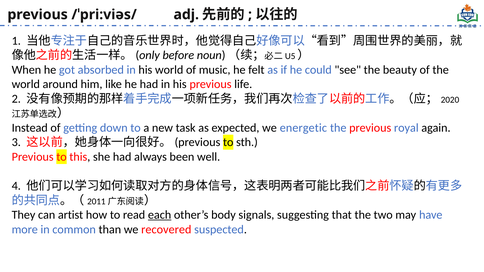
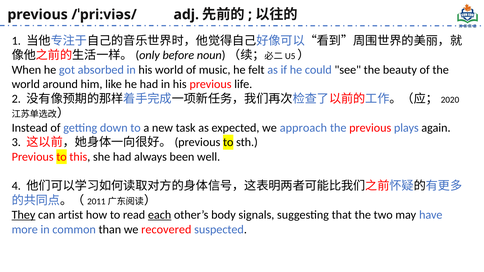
energetic: energetic -> approach
royal: royal -> plays
They underline: none -> present
